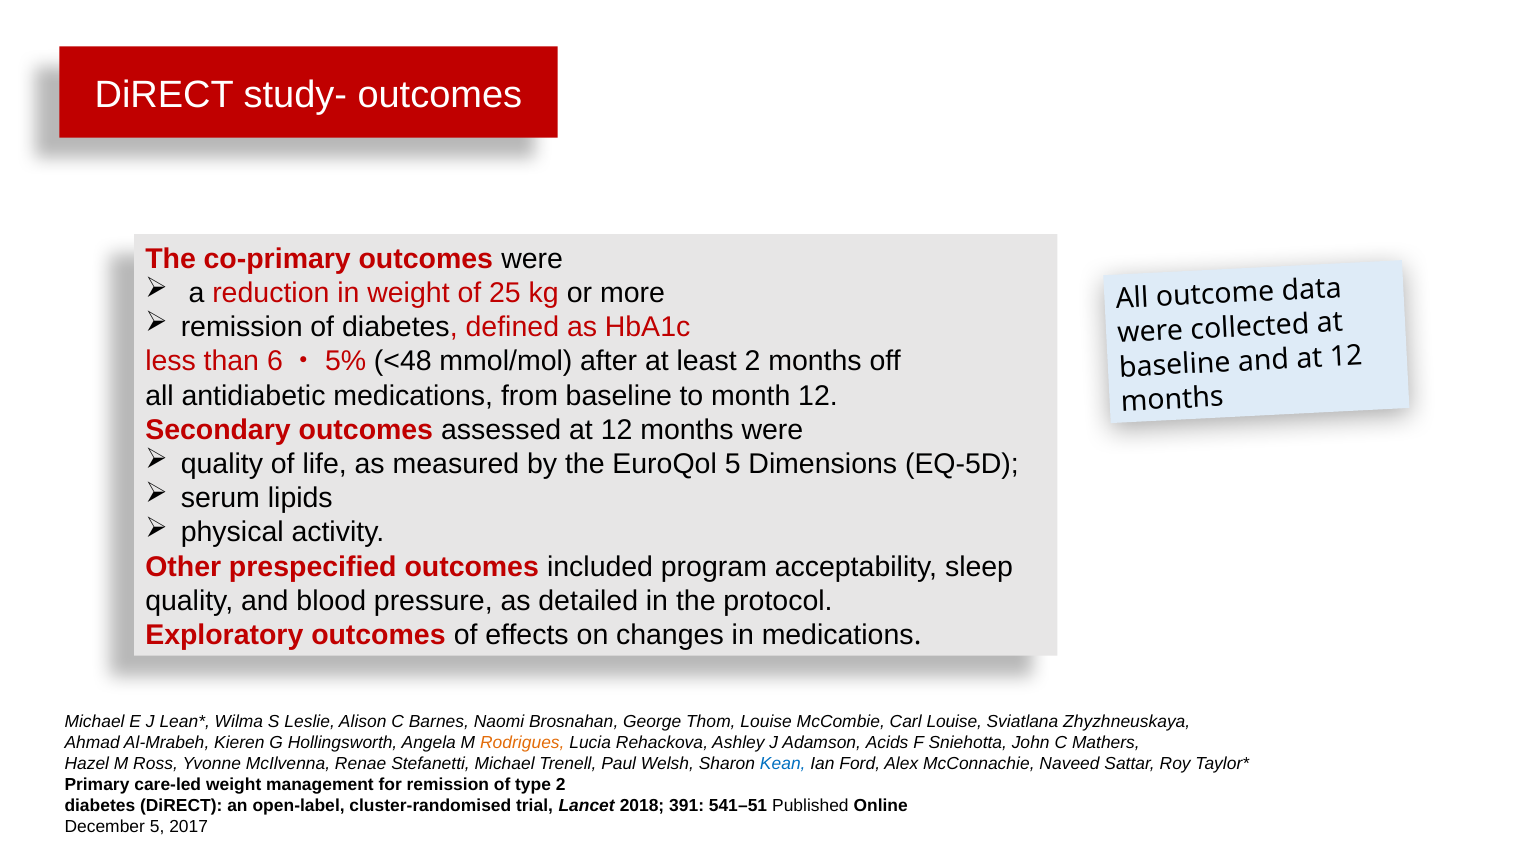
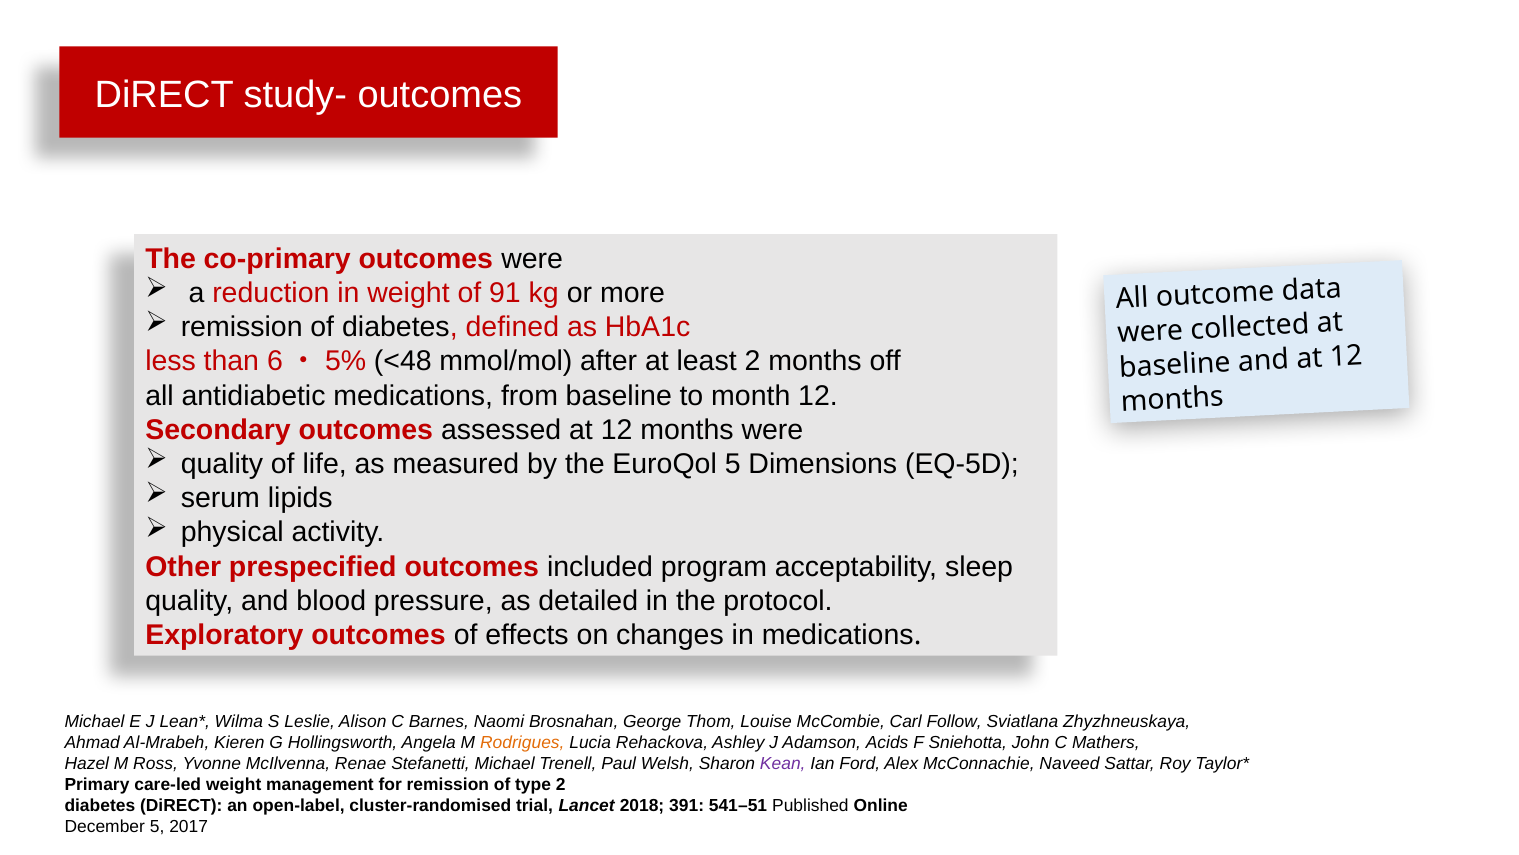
25: 25 -> 91
Carl Louise: Louise -> Follow
Kean colour: blue -> purple
